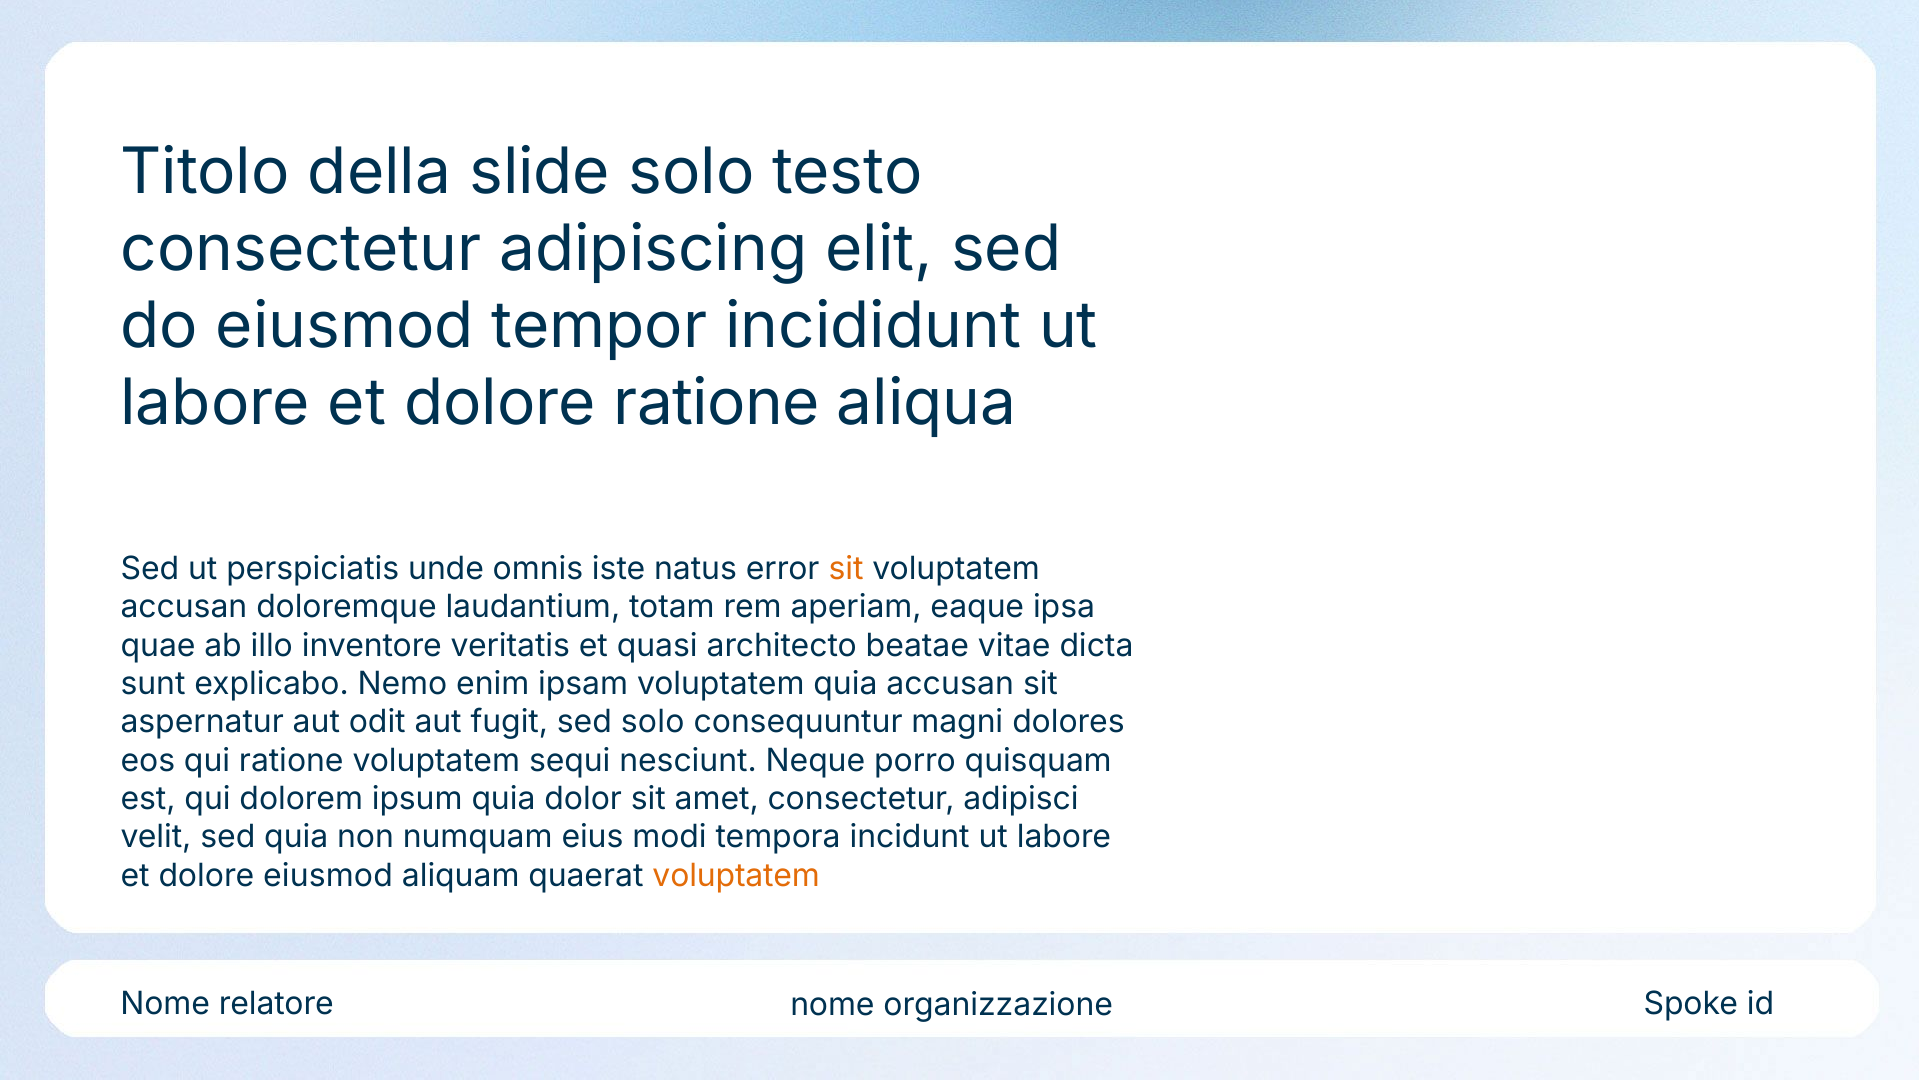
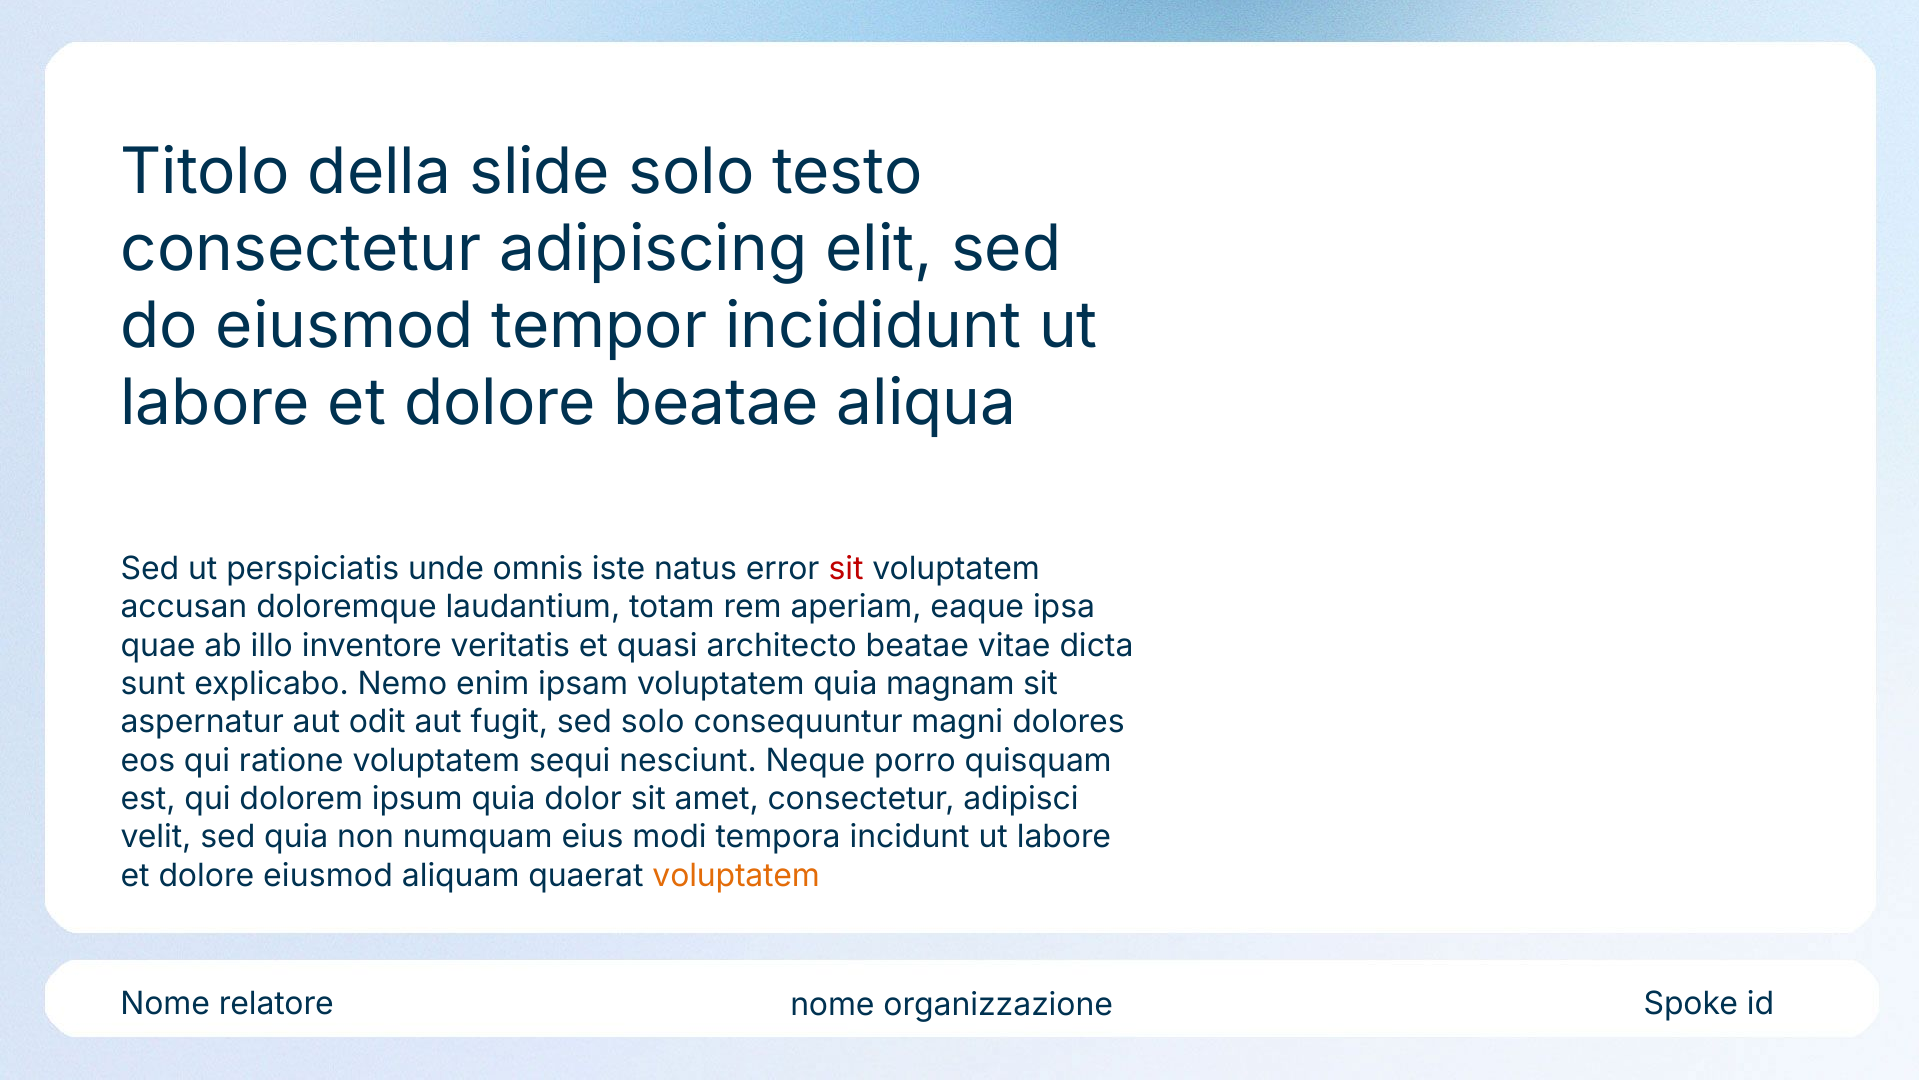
dolore ratione: ratione -> beatae
sit at (846, 568) colour: orange -> red
quia accusan: accusan -> magnam
